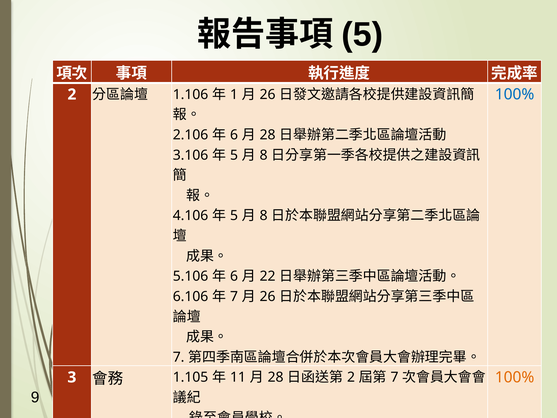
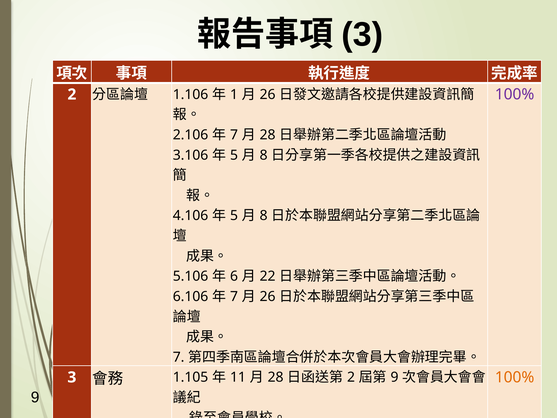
5 at (362, 35): 5 -> 3
100% at (515, 94) colour: blue -> purple
6 at (234, 135): 6 -> 7
7 at (395, 377): 7 -> 9
